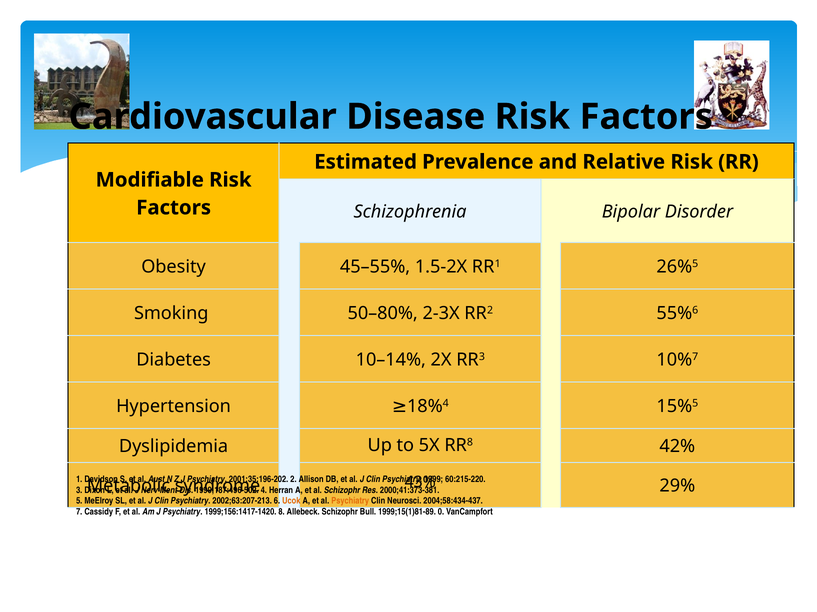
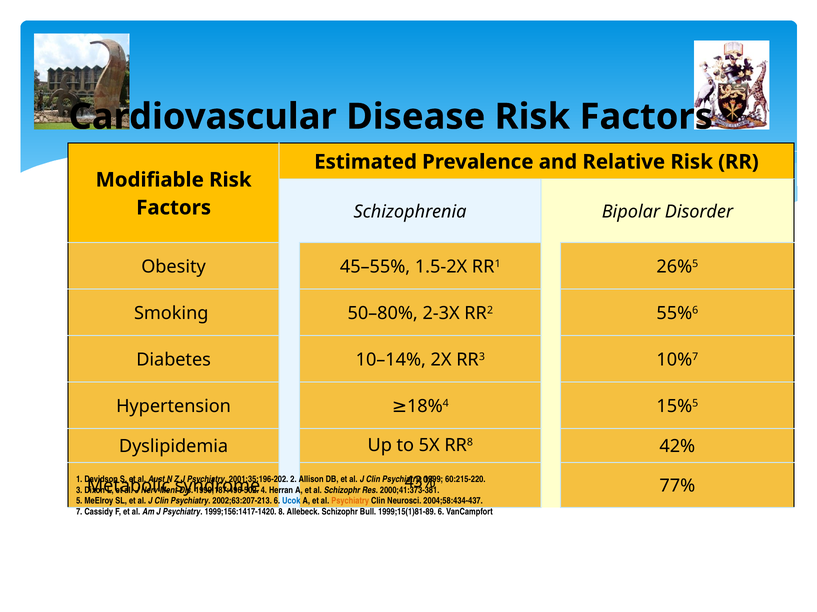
29%: 29% -> 77%
Ucok colour: orange -> blue
1999;15(1)81-89 0: 0 -> 6
